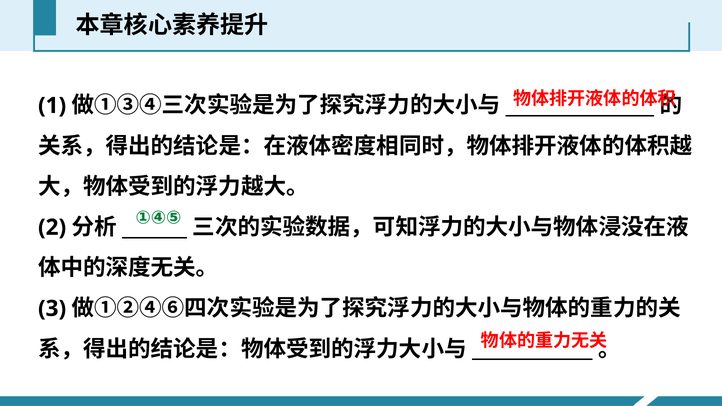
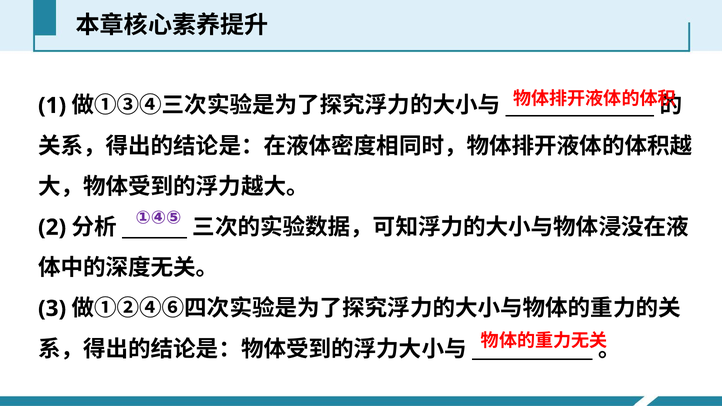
①④⑤ colour: green -> purple
